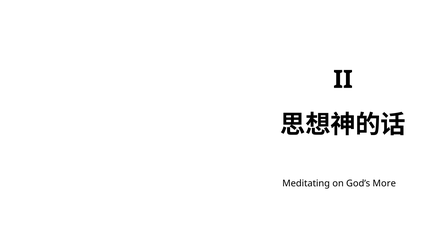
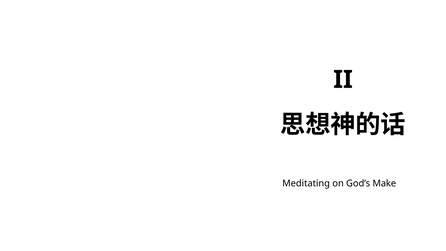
More: More -> Make
